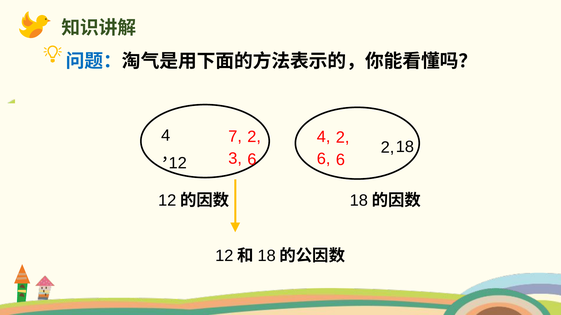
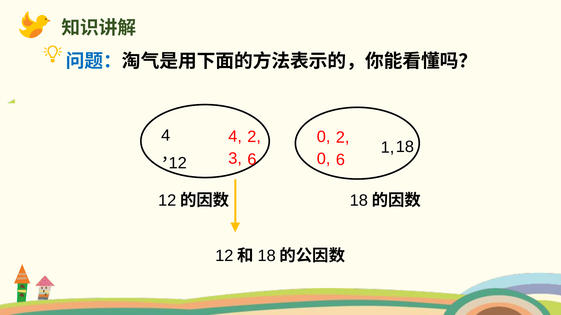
7 at (235, 137): 7 -> 4
4 at (324, 137): 4 -> 0
2 at (388, 148): 2 -> 1
6 at (324, 159): 6 -> 0
